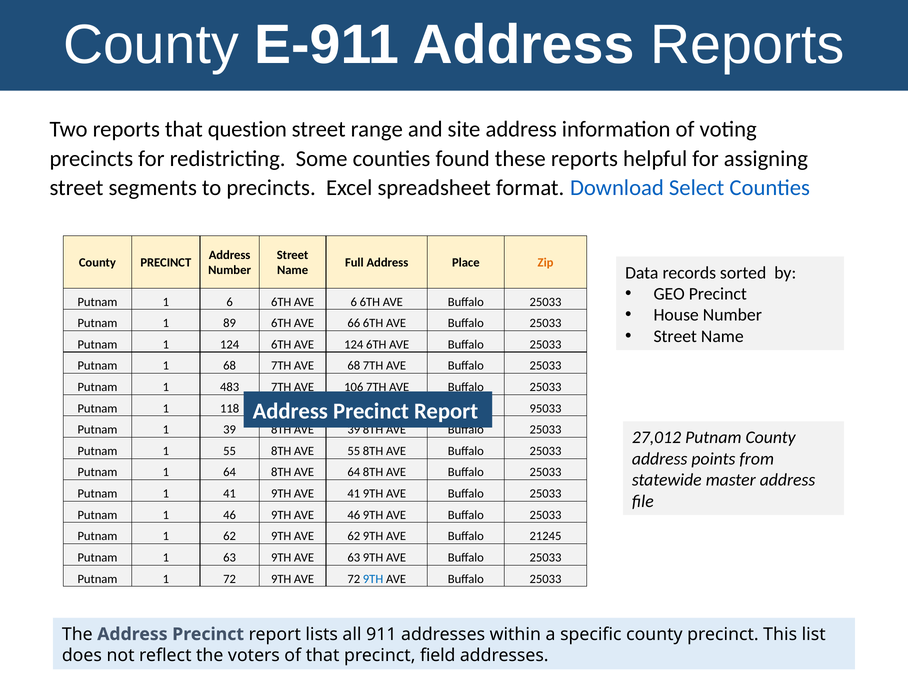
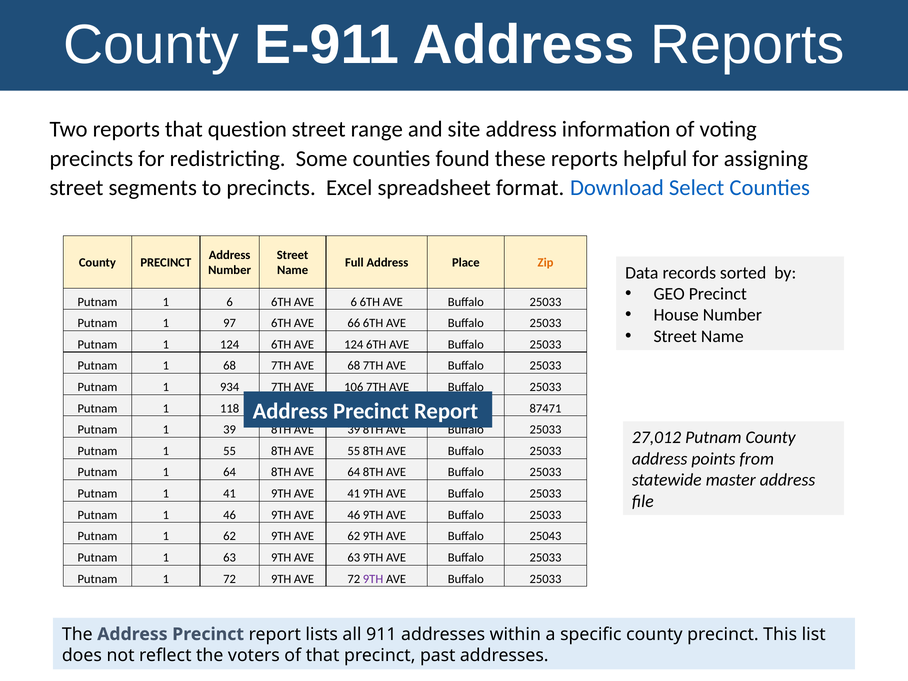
89: 89 -> 97
483: 483 -> 934
95033: 95033 -> 87471
21245: 21245 -> 25043
9TH at (373, 579) colour: blue -> purple
field: field -> past
